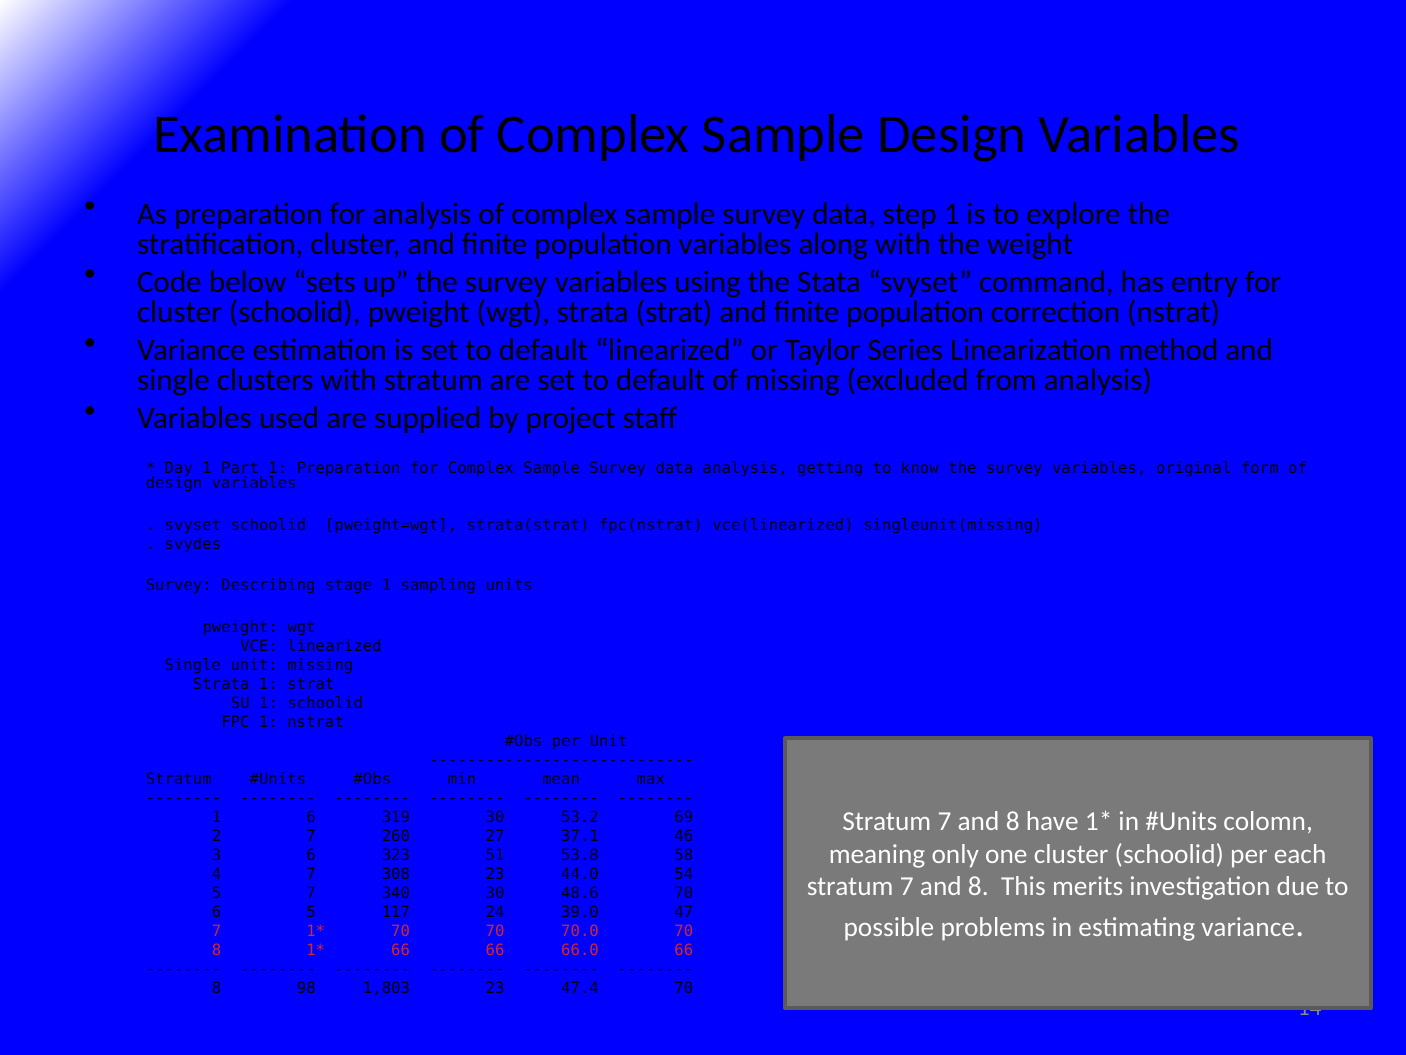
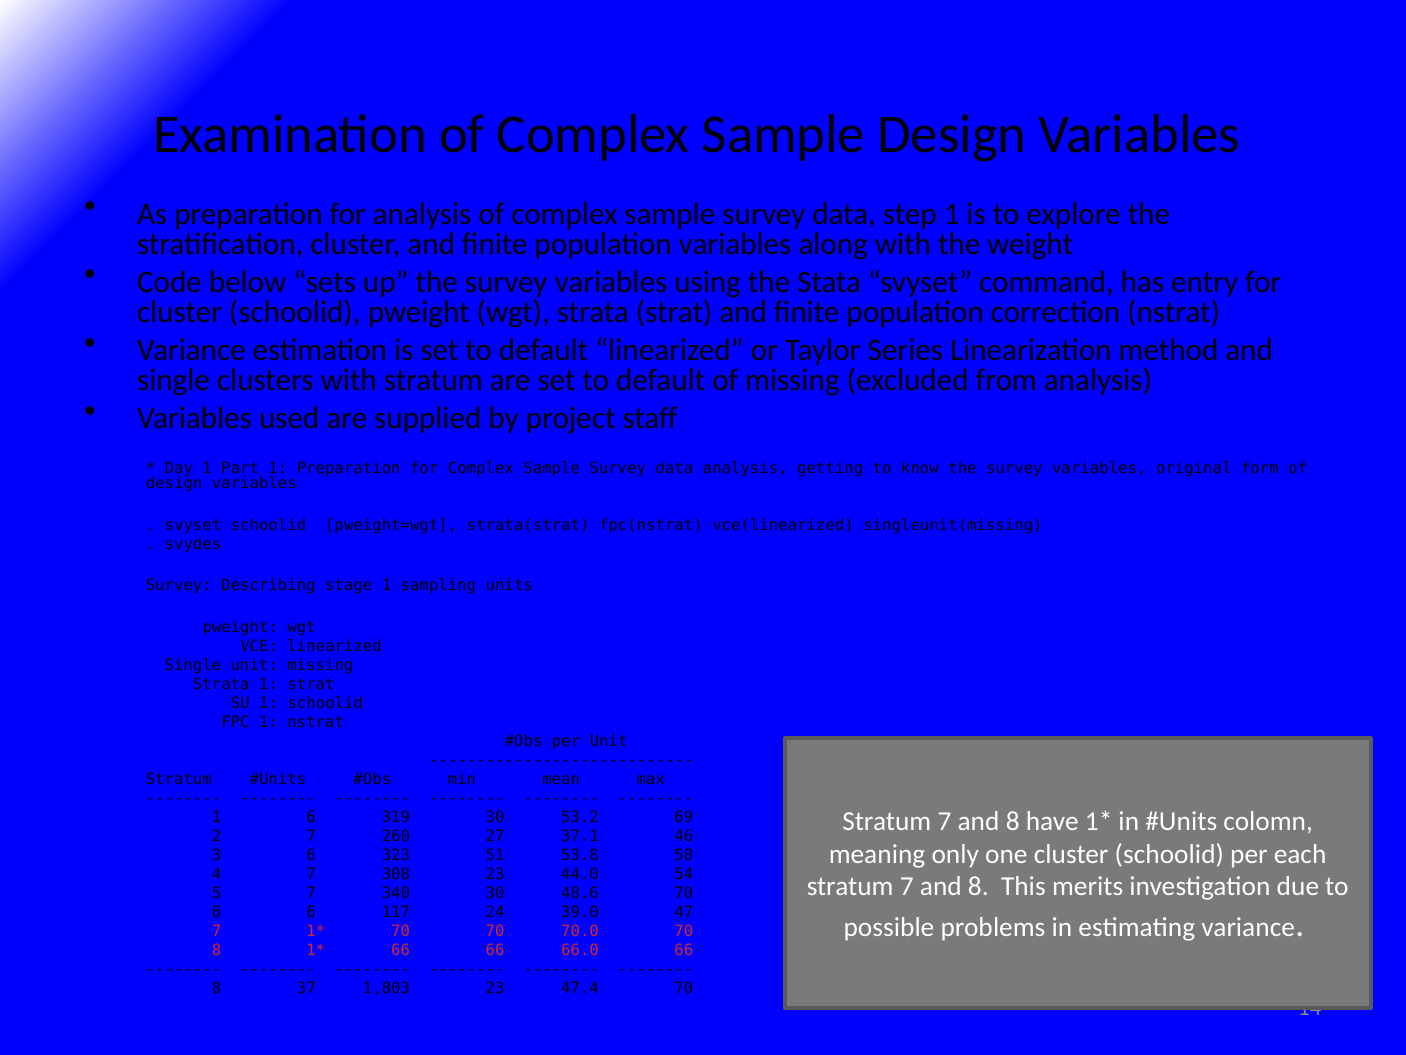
6 5: 5 -> 6
98: 98 -> 37
